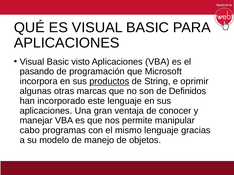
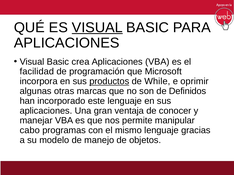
VISUAL at (97, 28) underline: none -> present
visto: visto -> crea
pasando: pasando -> facilidad
String: String -> While
